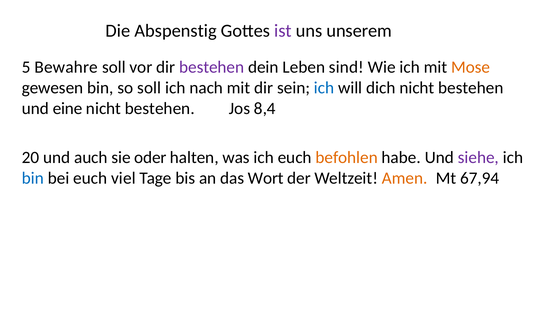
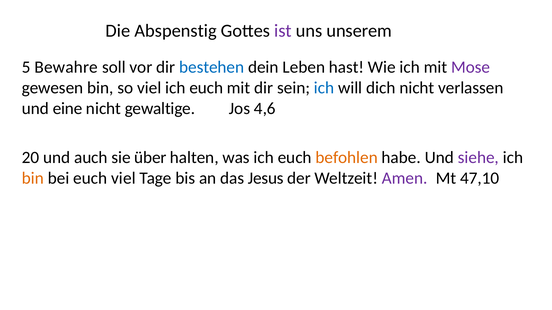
bestehen at (212, 67) colour: purple -> blue
sind: sind -> hast
Mose colour: orange -> purple
so soll: soll -> viel
nach at (206, 88): nach -> euch
dich nicht bestehen: bestehen -> verlassen
bestehen at (160, 109): bestehen -> gewaltige
8,4: 8,4 -> 4,6
oder: oder -> über
bin at (33, 178) colour: blue -> orange
Wort: Wort -> Jesus
Amen colour: orange -> purple
67,94: 67,94 -> 47,10
